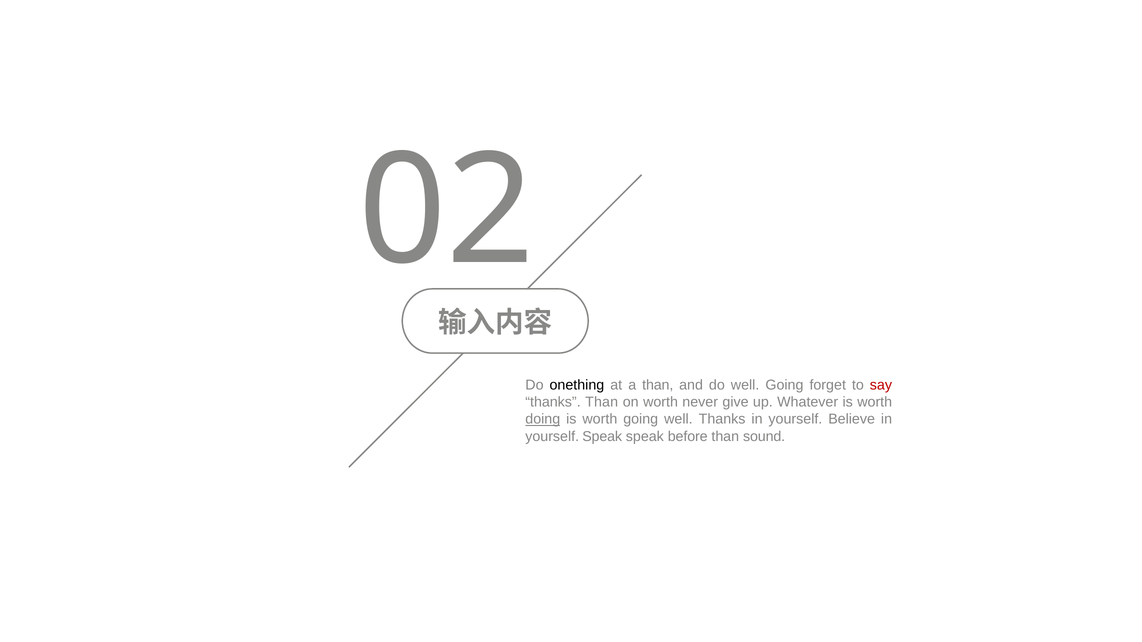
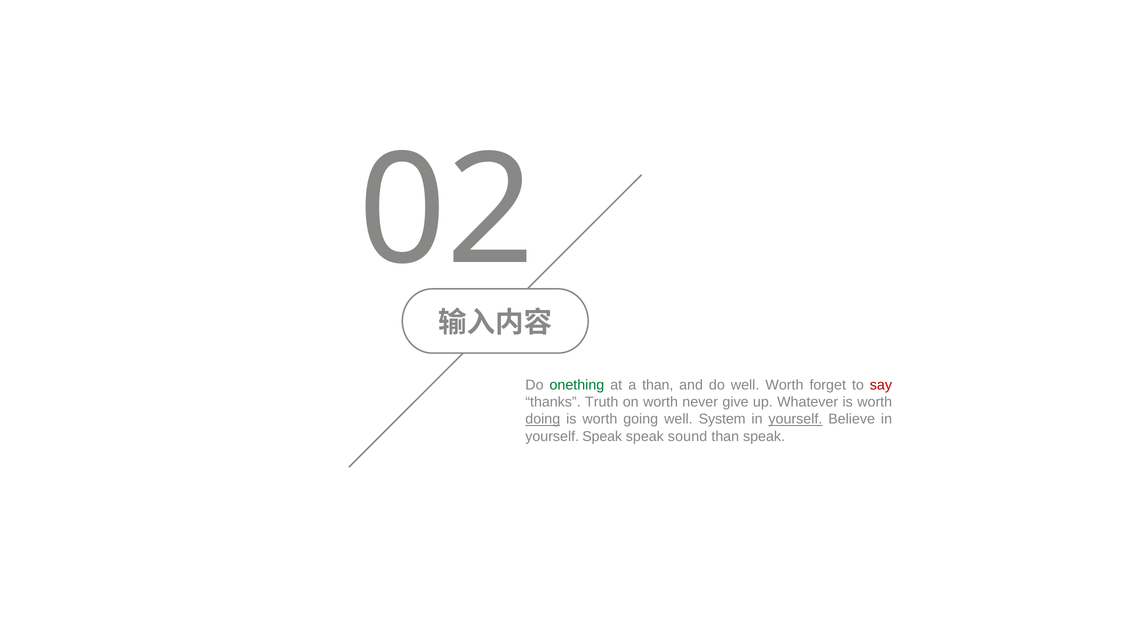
onething colour: black -> green
well Going: Going -> Worth
thanks Than: Than -> Truth
well Thanks: Thanks -> System
yourself at (795, 419) underline: none -> present
before: before -> sound
than sound: sound -> speak
